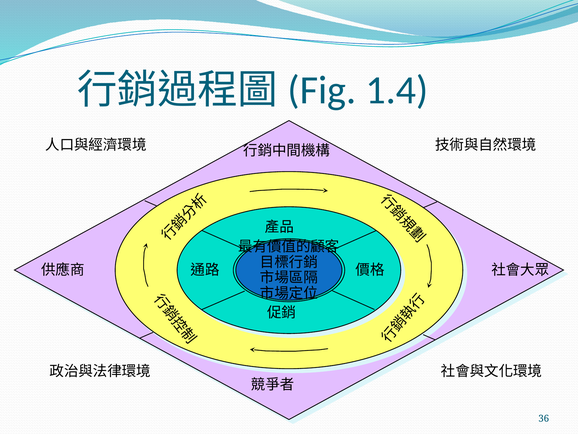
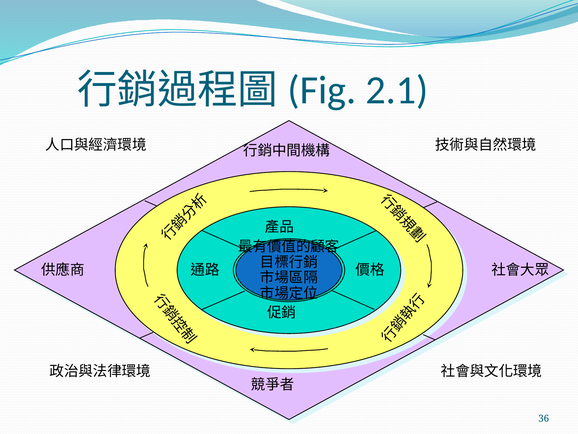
1.4: 1.4 -> 2.1
